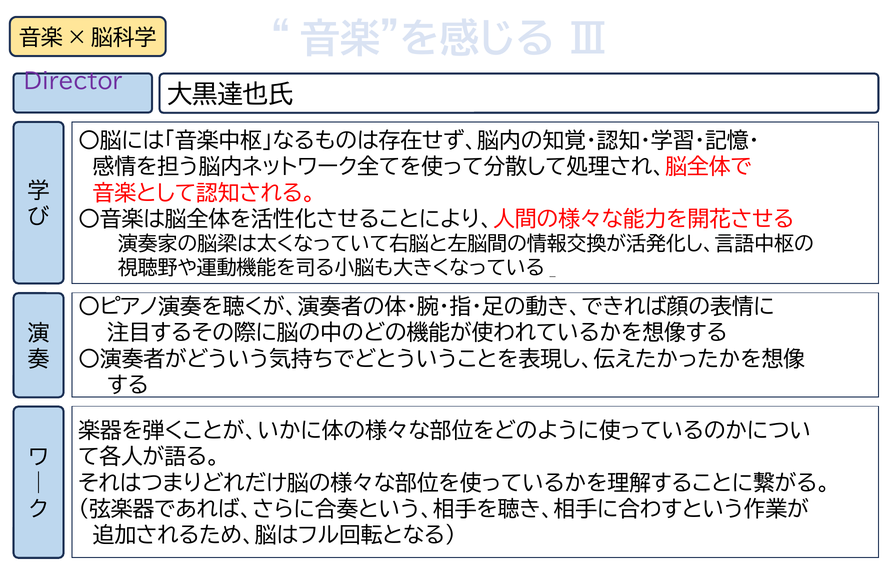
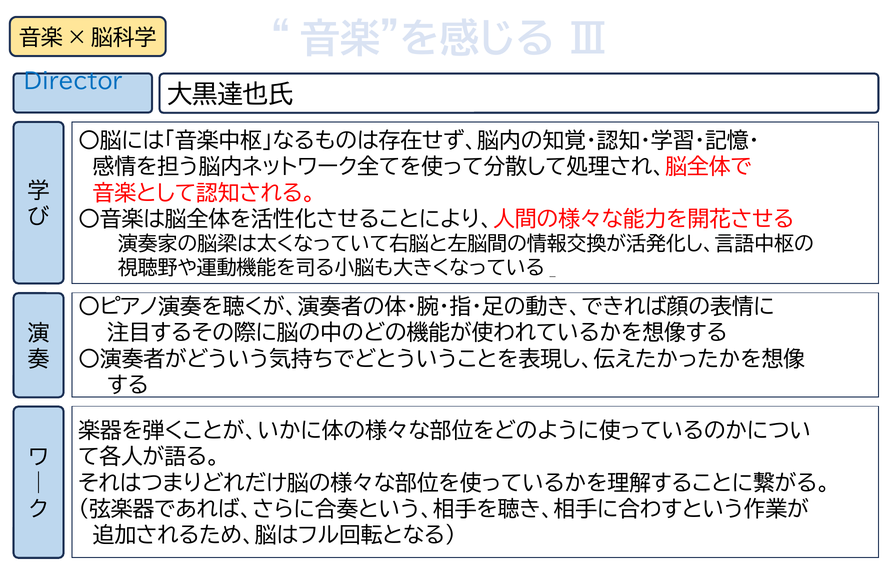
Director colour: purple -> blue
